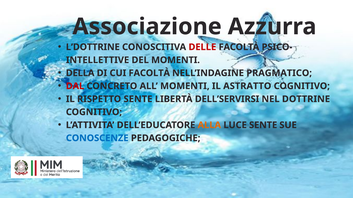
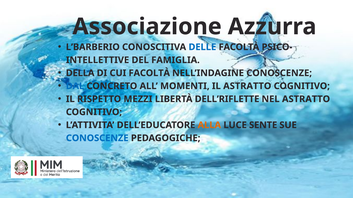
L’DOTTRINE: L’DOTTRINE -> L’BARBERIO
DELLE colour: red -> blue
DEL MOMENTI: MOMENTI -> FAMIGLIA
NELL’INDAGINE PRAGMATICO: PRAGMATICO -> CONOSCENZE
DAL colour: red -> blue
RISPETTO SENTE: SENTE -> MEZZI
DELL’SERVIRSI: DELL’SERVIRSI -> DELL’RIFLETTE
NEL DOTTRINE: DOTTRINE -> ASTRATTO
